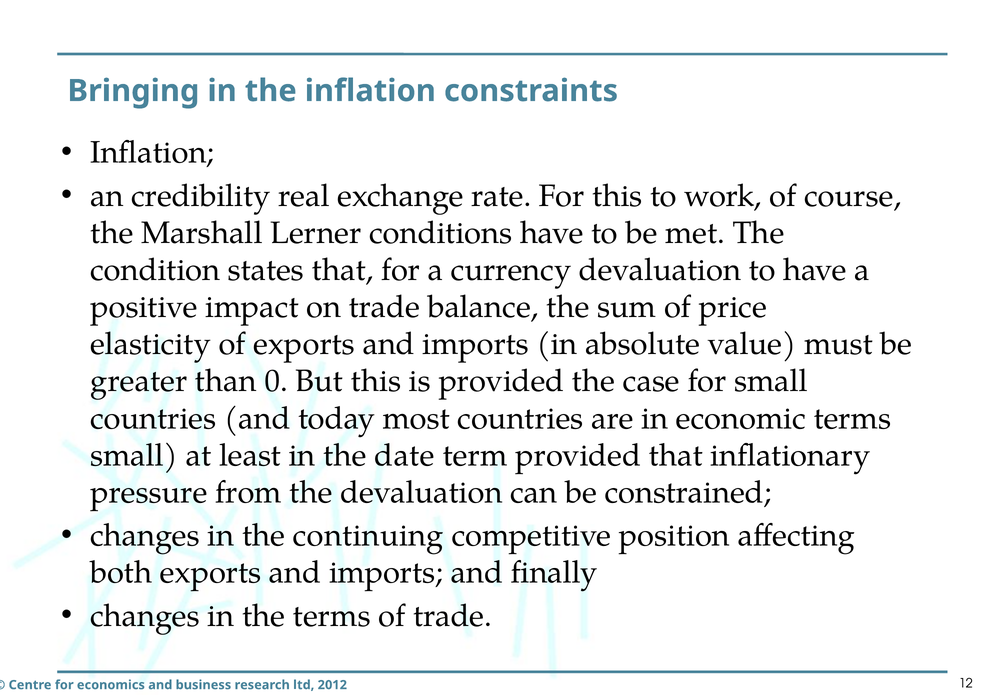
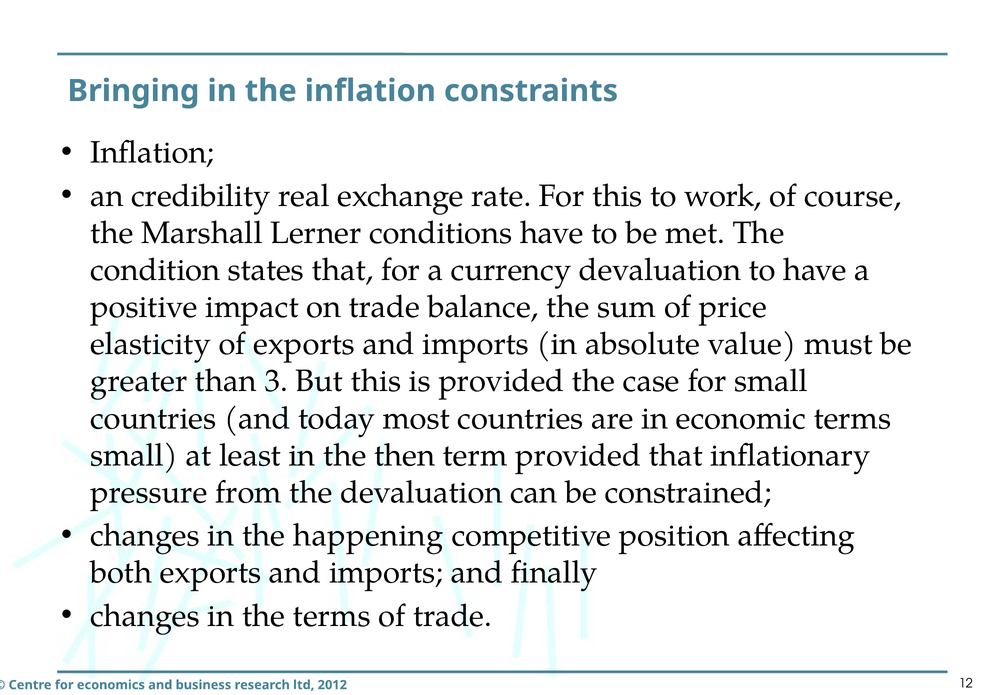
0: 0 -> 3
date: date -> then
continuing: continuing -> happening
